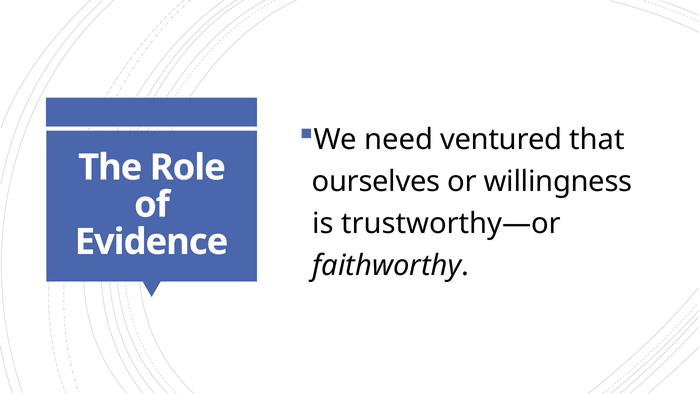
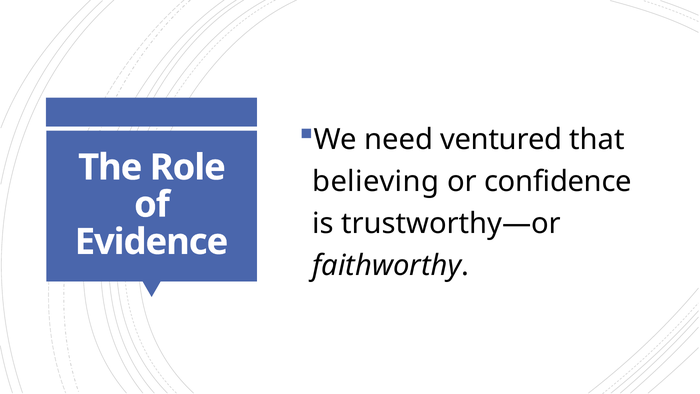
ourselves: ourselves -> believing
willingness: willingness -> confidence
